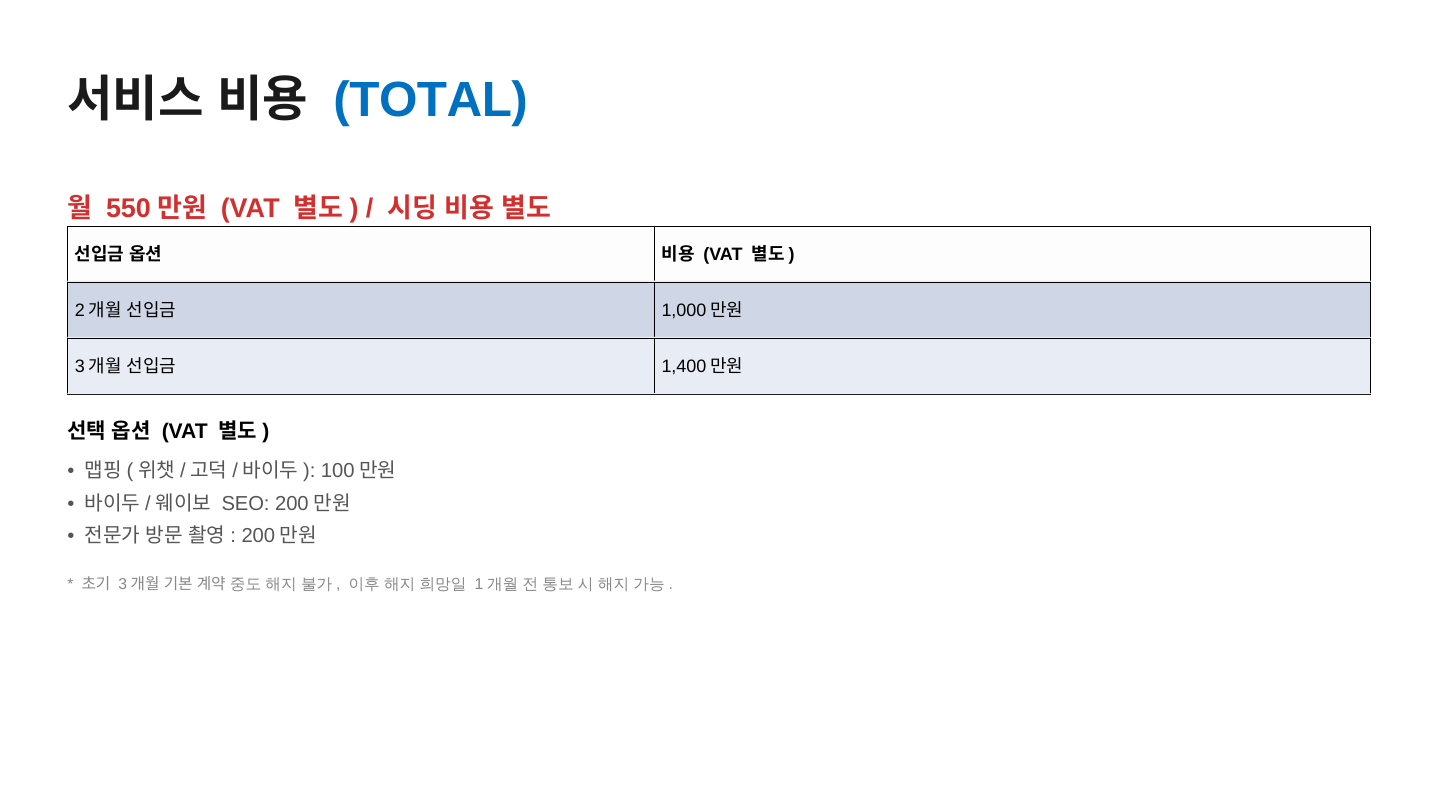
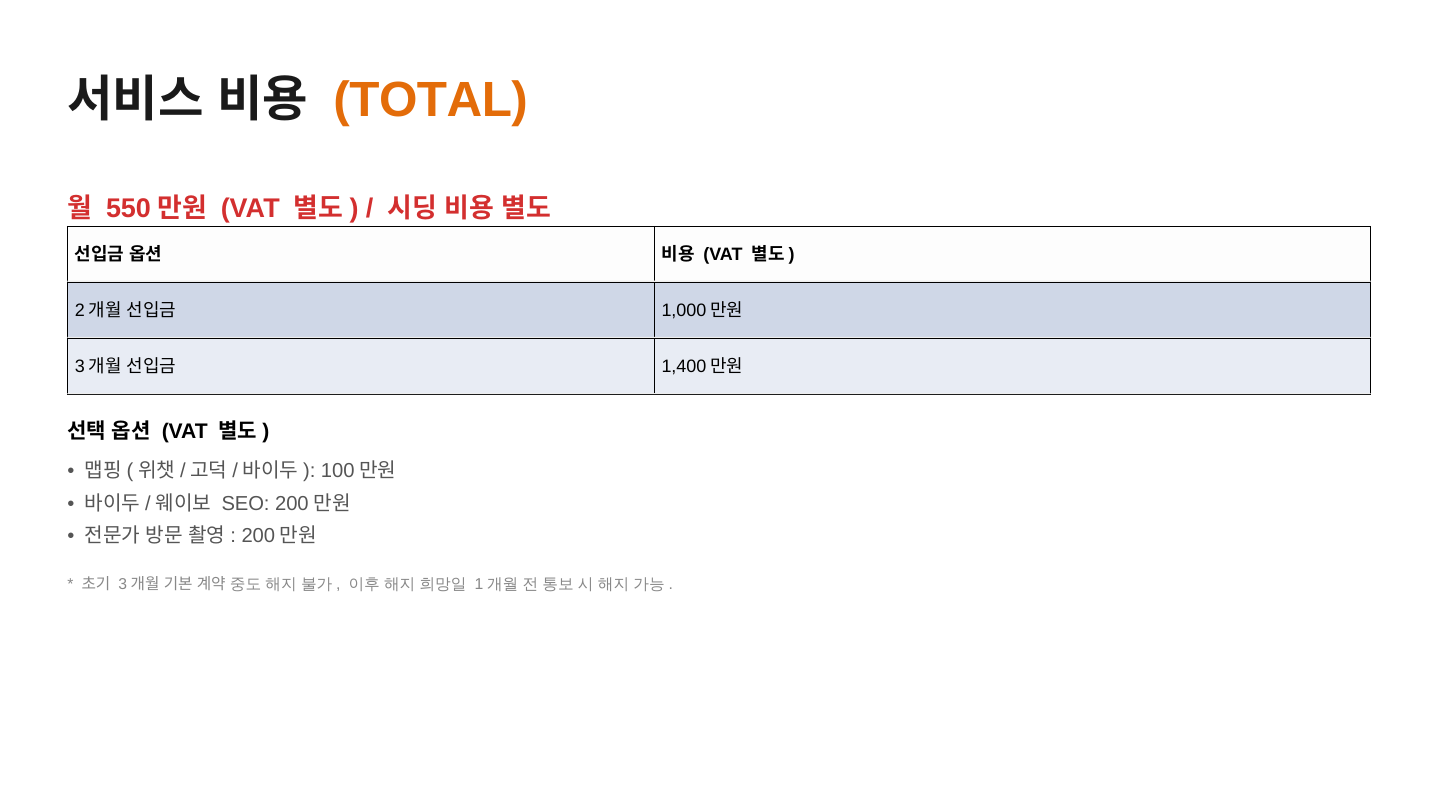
TOTAL colour: blue -> orange
